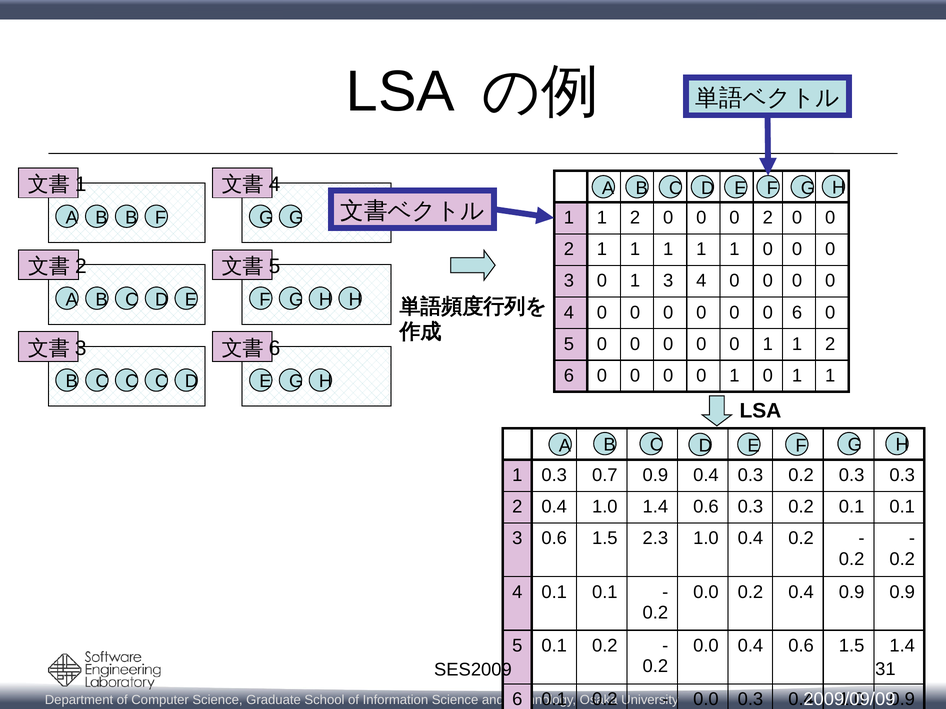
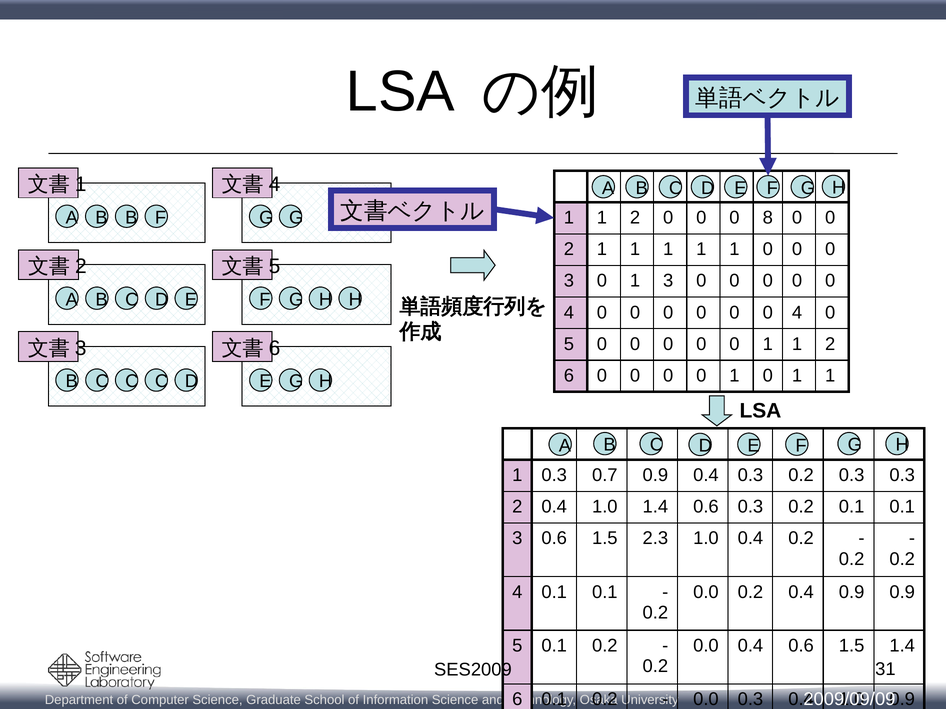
0 0 0 2: 2 -> 8
1 3 4: 4 -> 0
6 at (797, 313): 6 -> 4
